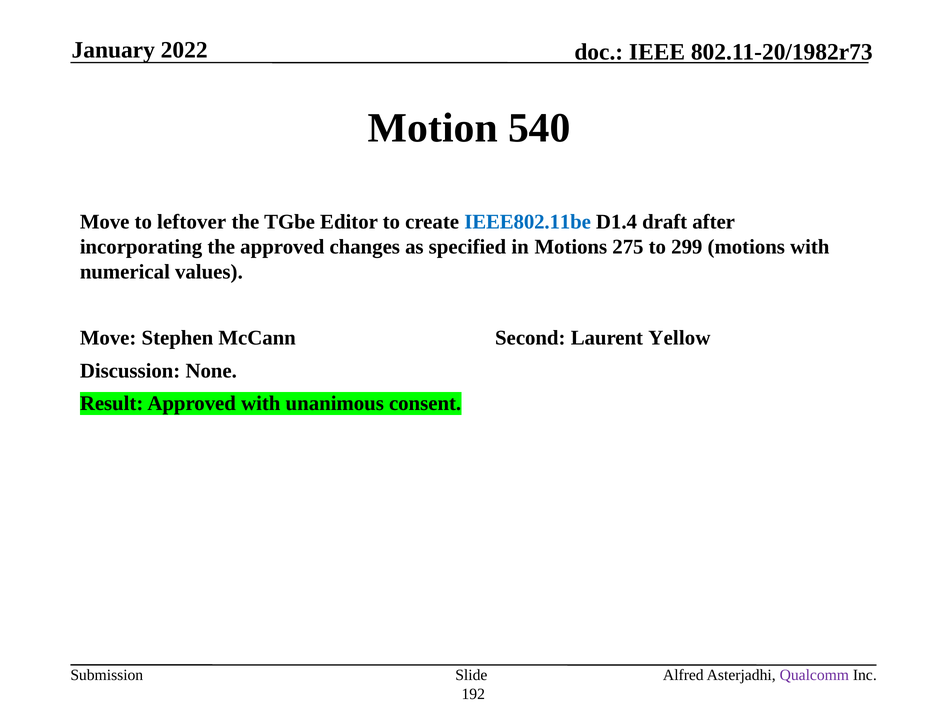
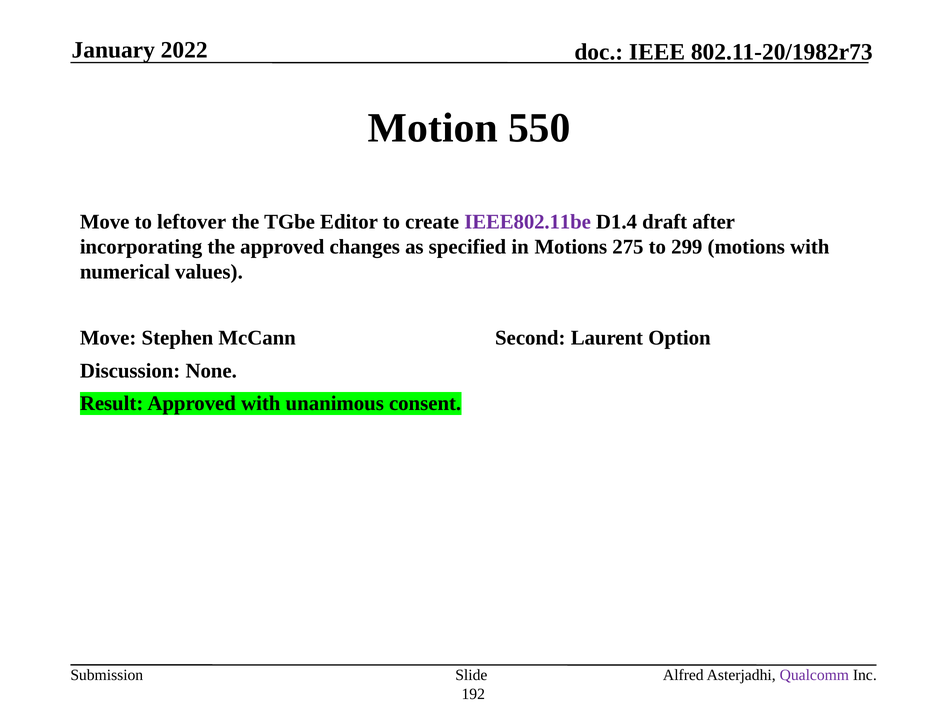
540: 540 -> 550
IEEE802.11be colour: blue -> purple
Yellow: Yellow -> Option
